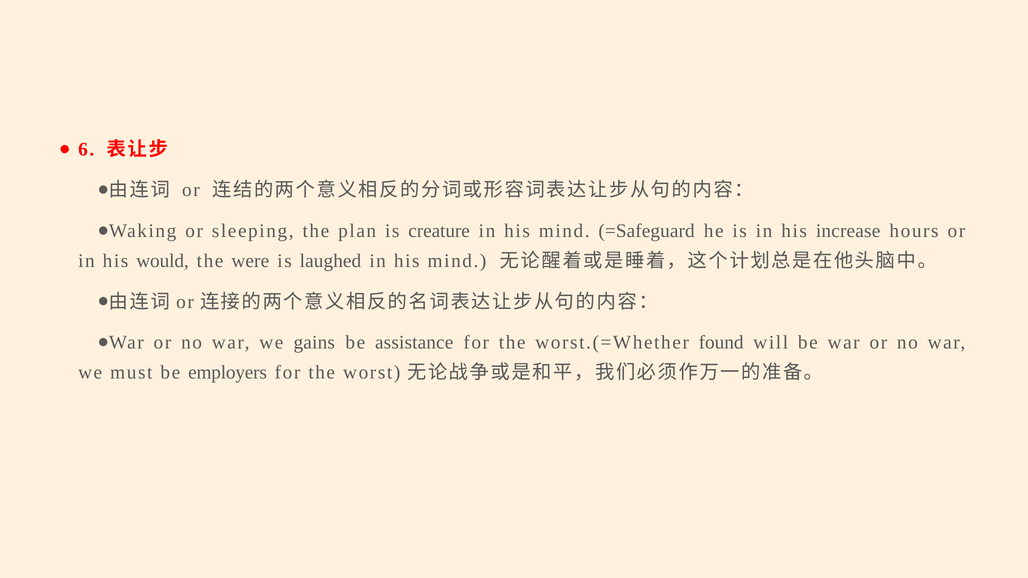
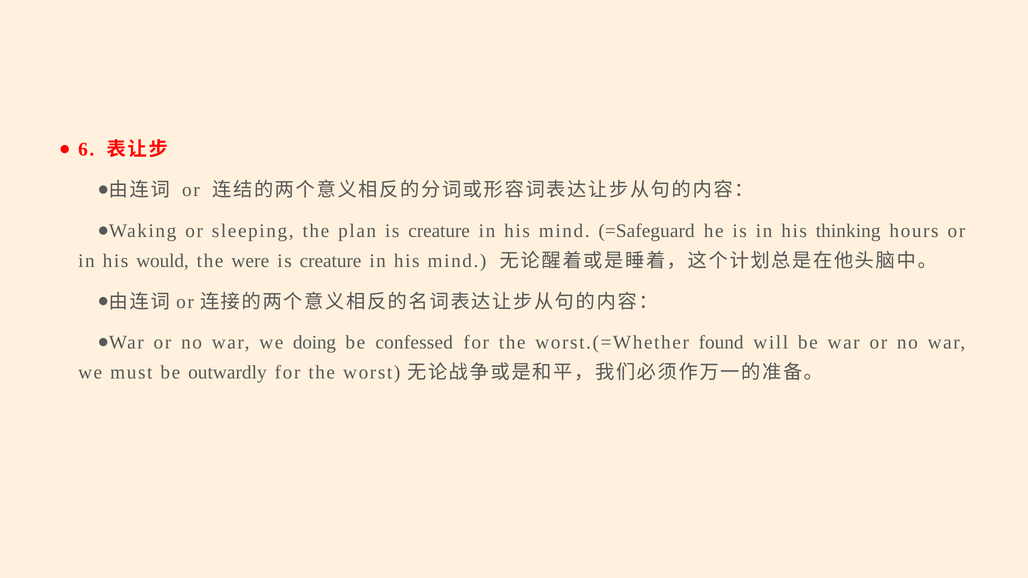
increase: increase -> thinking
laughed at (331, 261): laughed -> creature
gains: gains -> doing
assistance: assistance -> confessed
employers: employers -> outwardly
